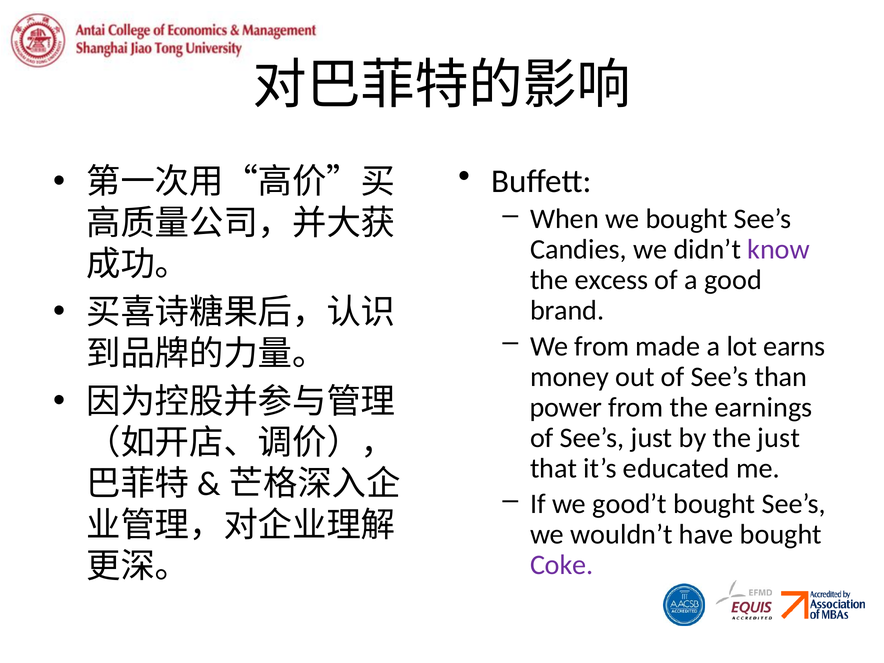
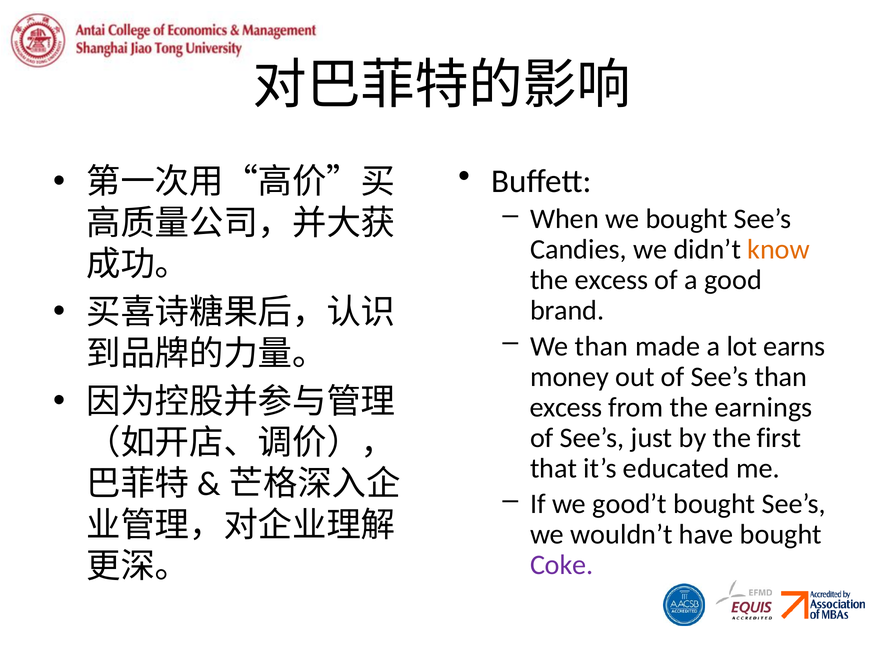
know colour: purple -> orange
We from: from -> than
power at (566, 407): power -> excess
the just: just -> first
